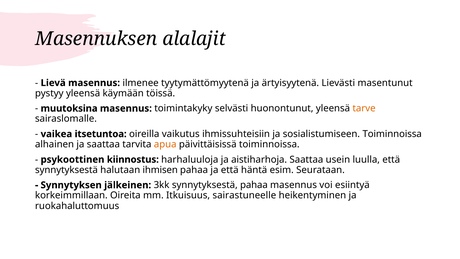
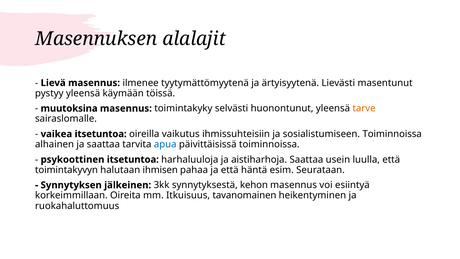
apua colour: orange -> blue
psykoottinen kiinnostus: kiinnostus -> itsetuntoa
synnytyksestä at (66, 170): synnytyksestä -> toimintakyvyn
synnytyksestä pahaa: pahaa -> kehon
sairastuneelle: sairastuneelle -> tavanomainen
